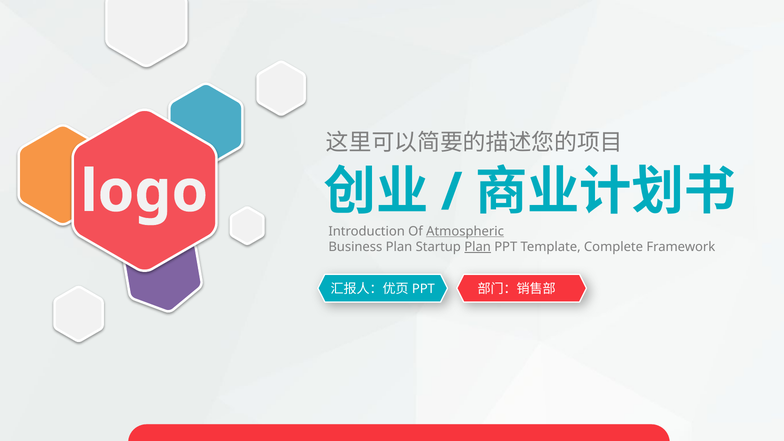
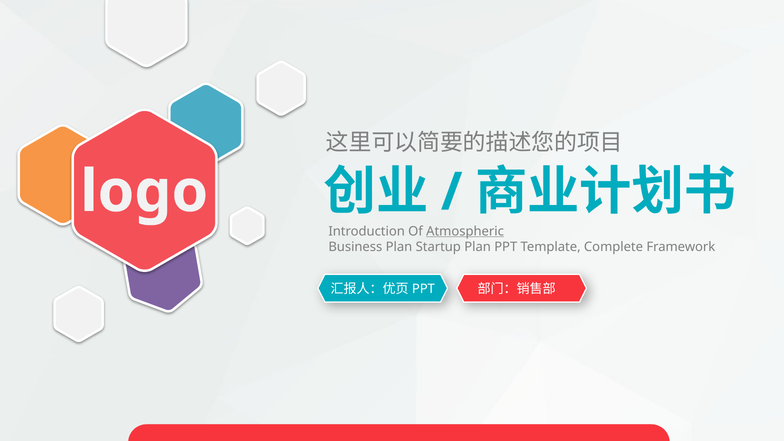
Plan at (478, 247) underline: present -> none
